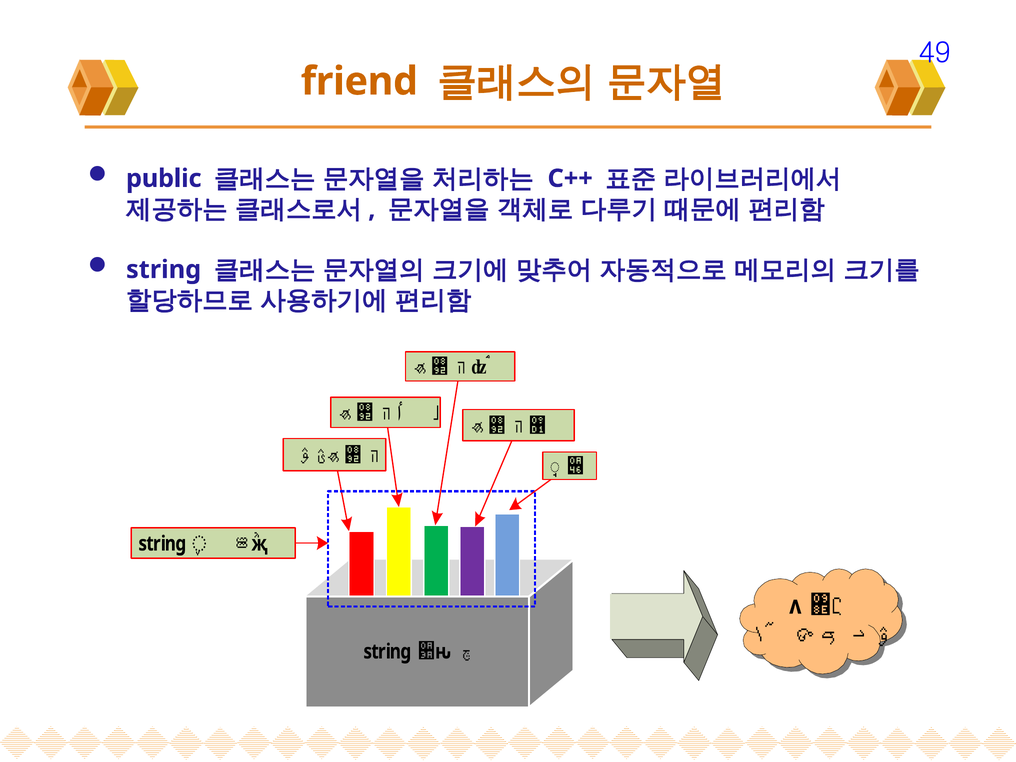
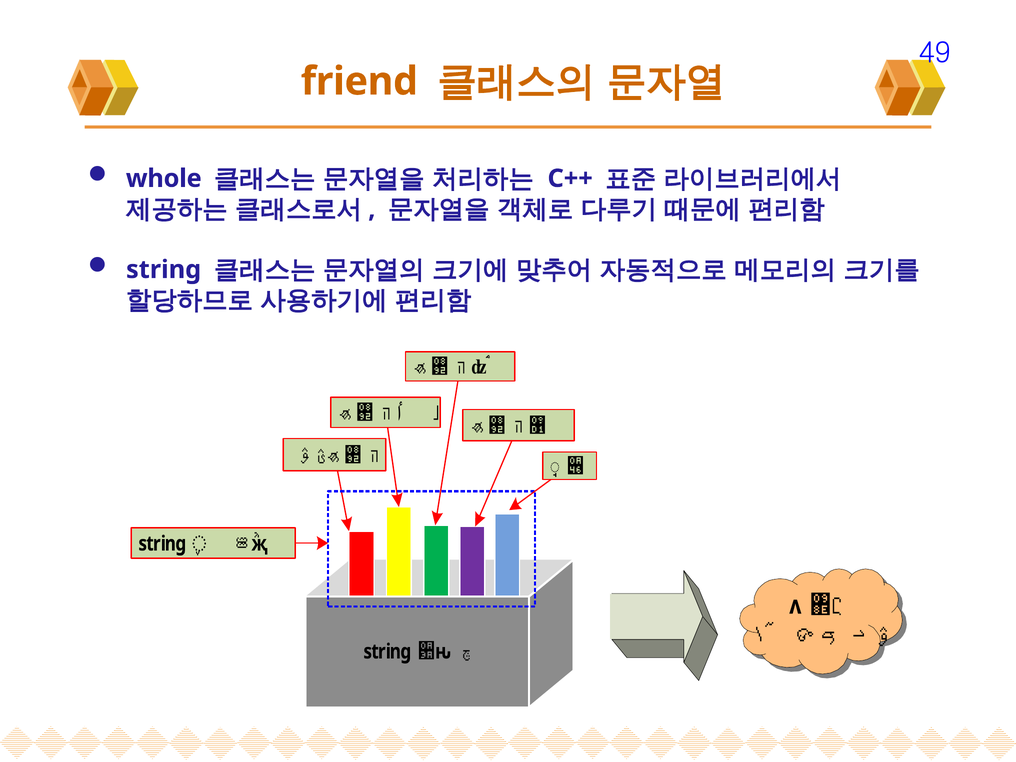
public: public -> whole
